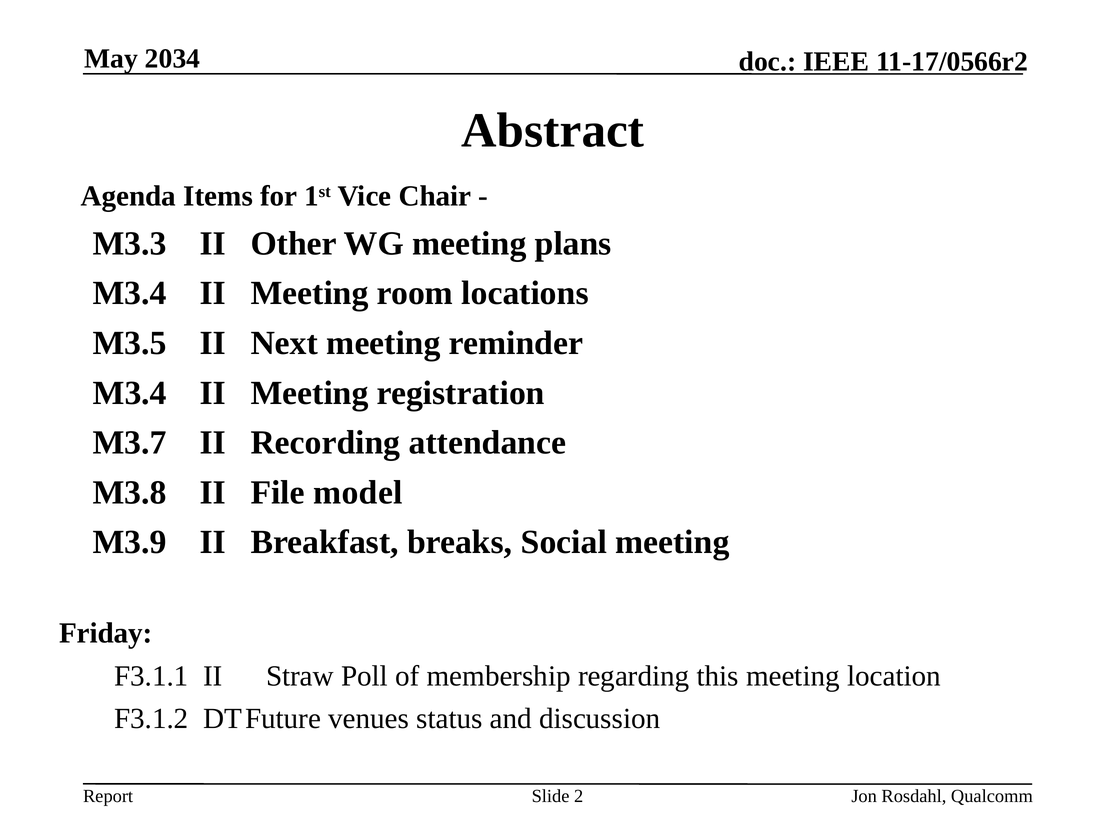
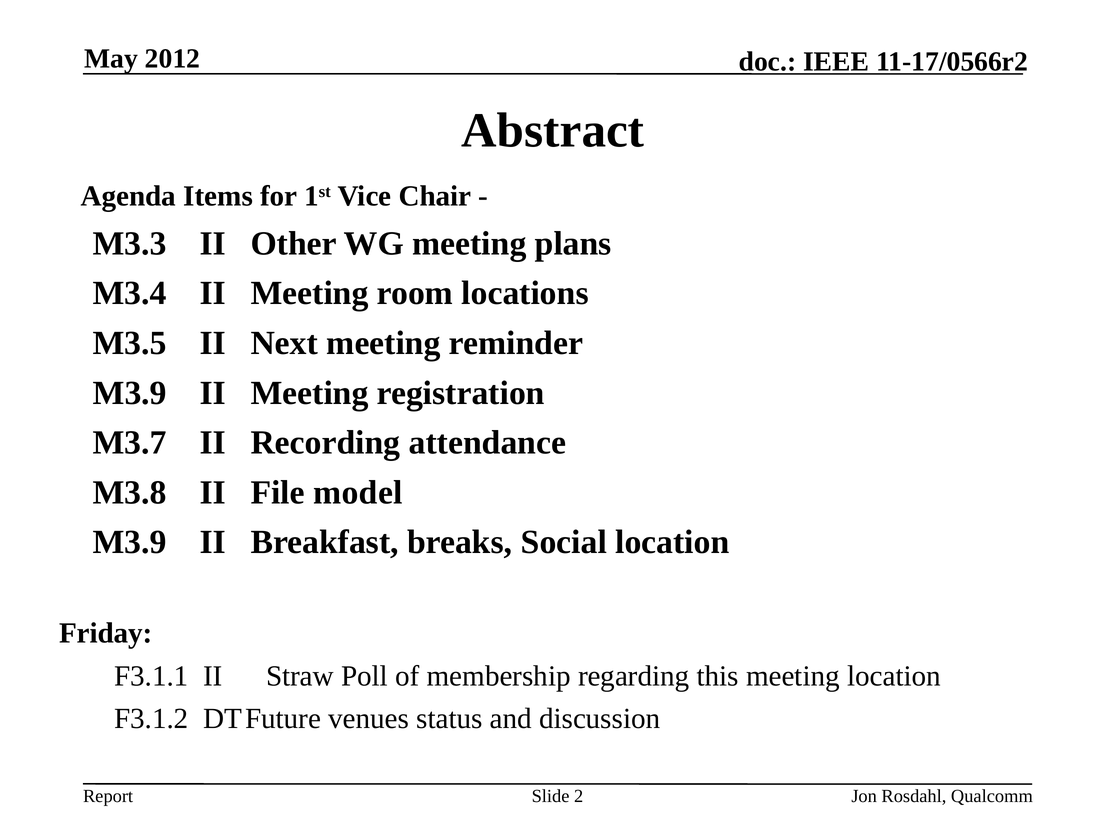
2034: 2034 -> 2012
M3.4 at (130, 393): M3.4 -> M3.9
Social meeting: meeting -> location
